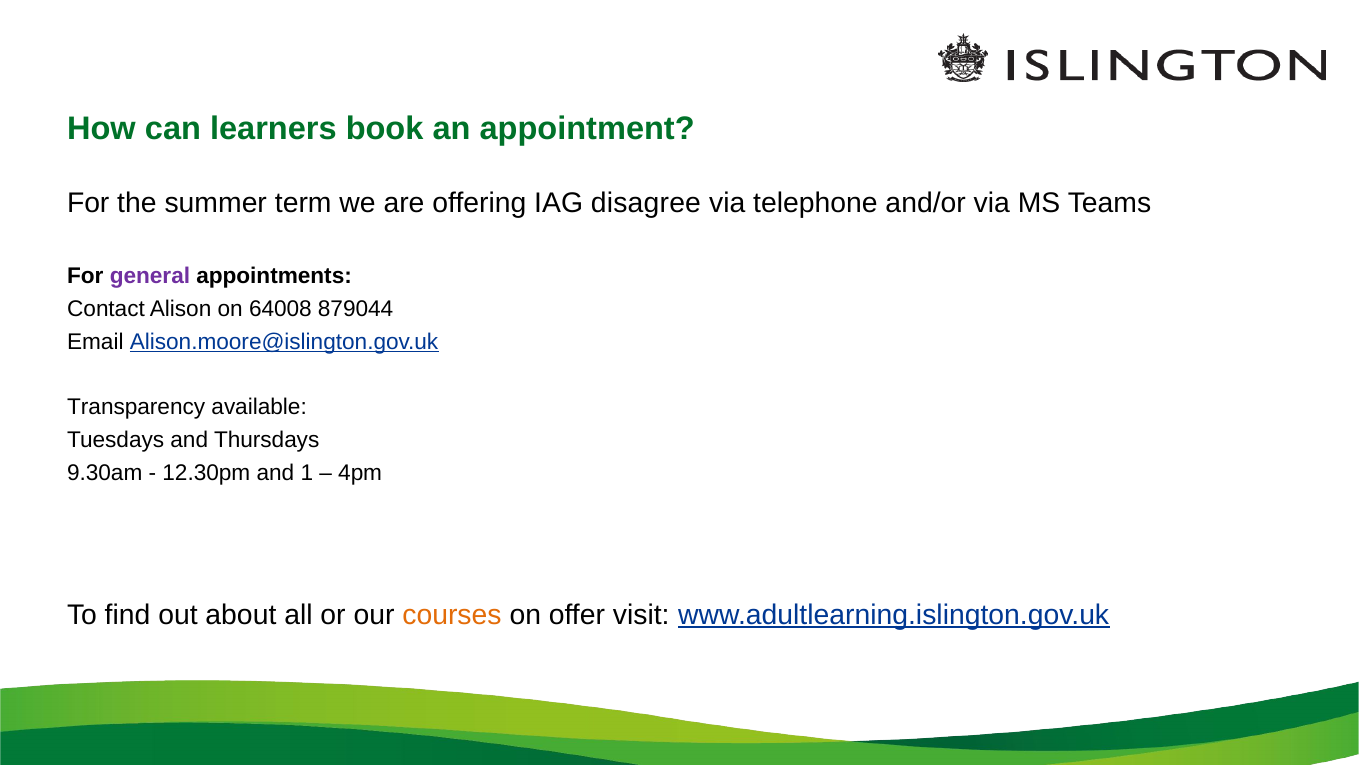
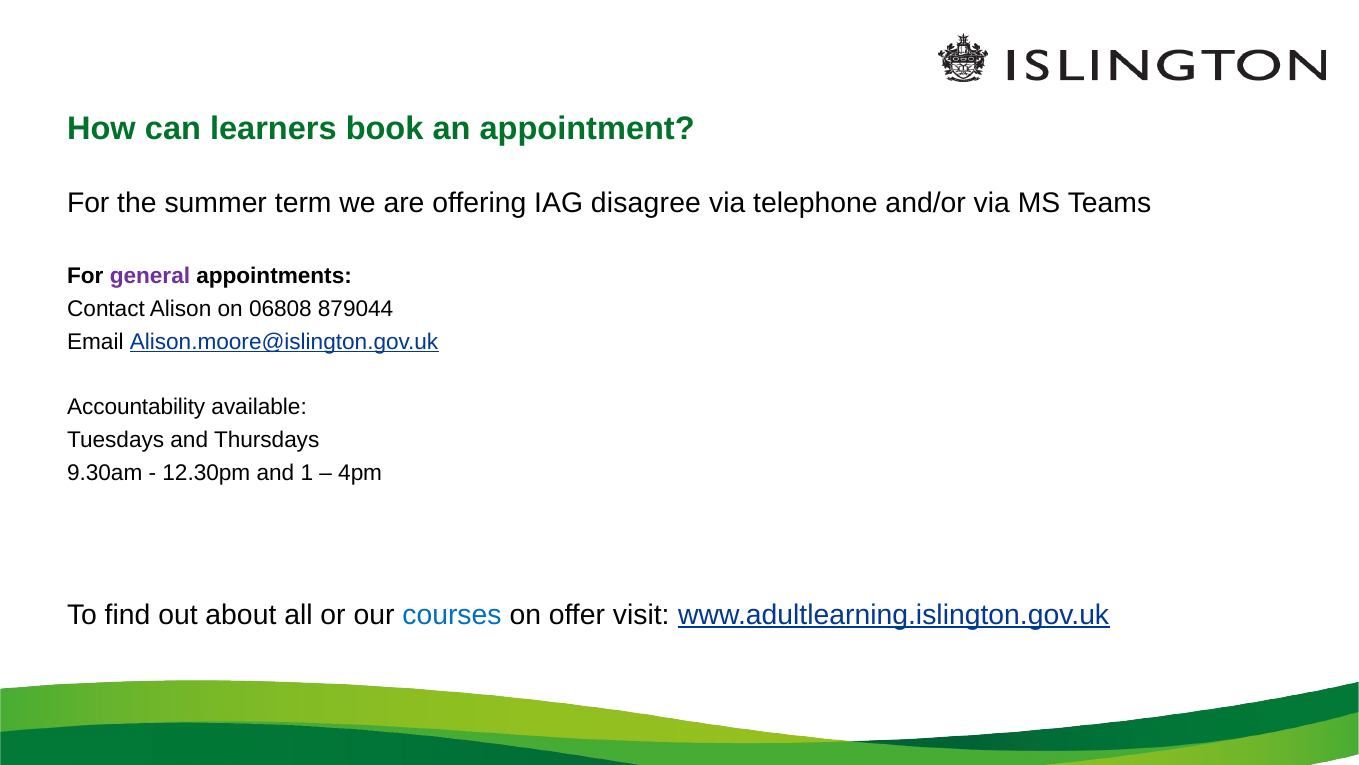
64008: 64008 -> 06808
Transparency: Transparency -> Accountability
courses colour: orange -> blue
